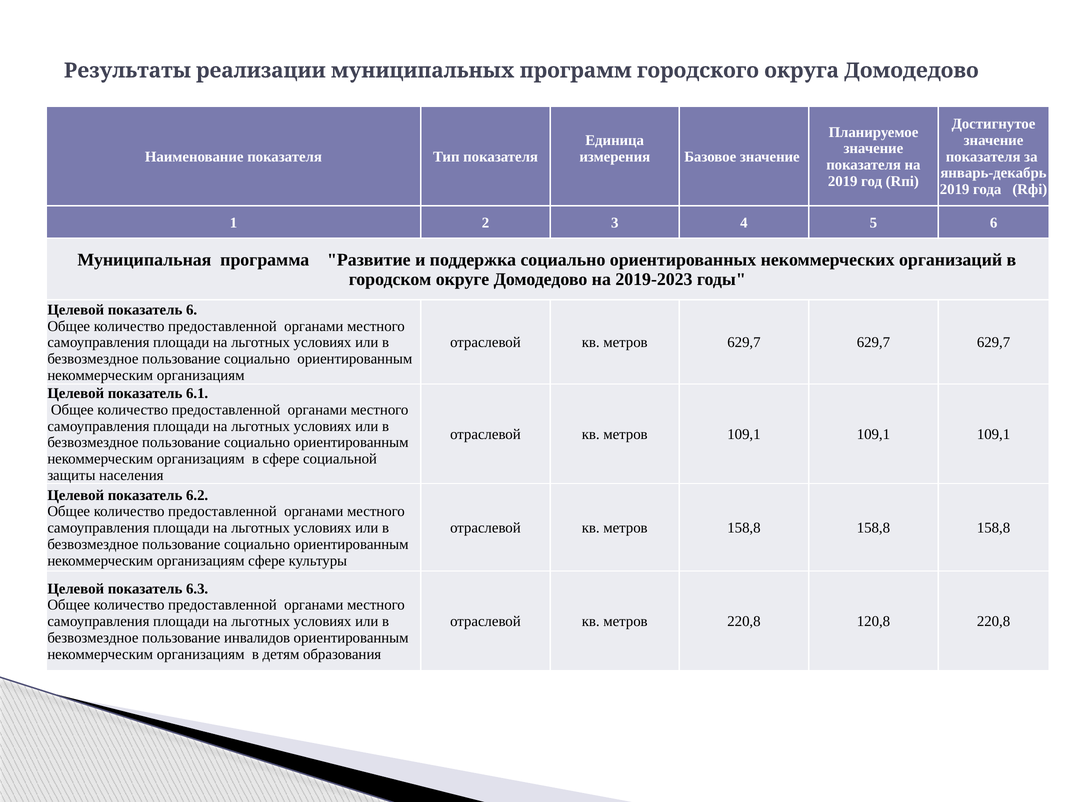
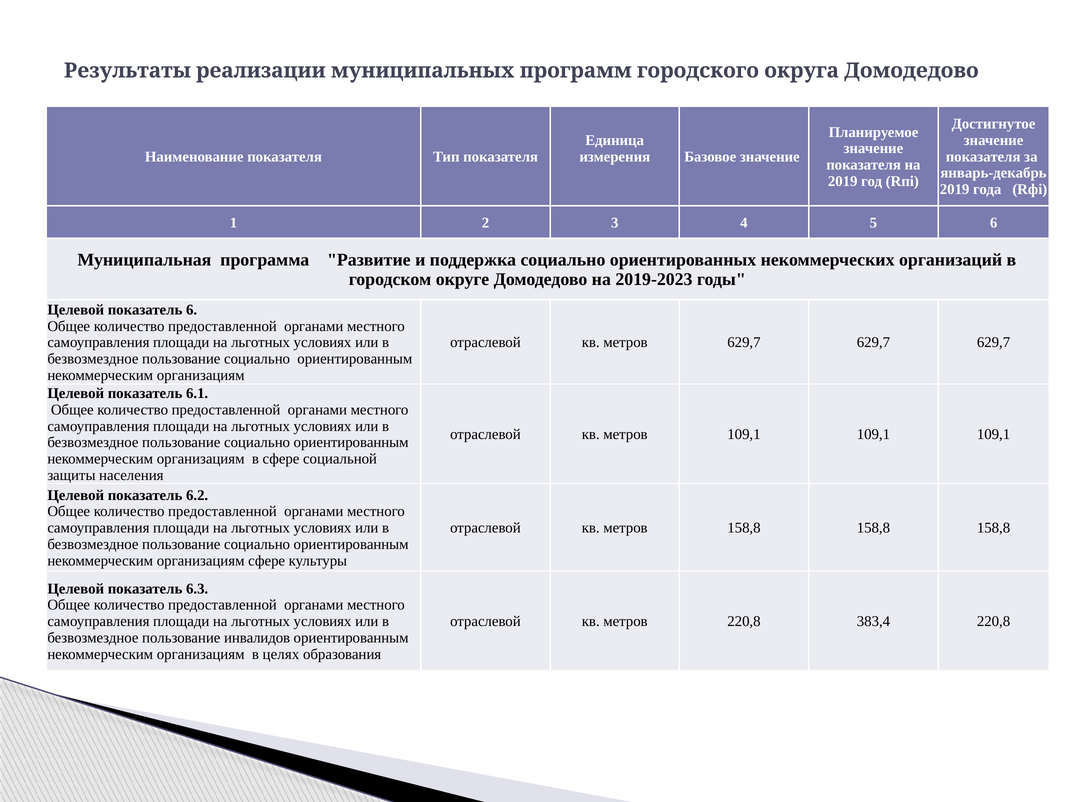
120,8: 120,8 -> 383,4
детям: детям -> целях
